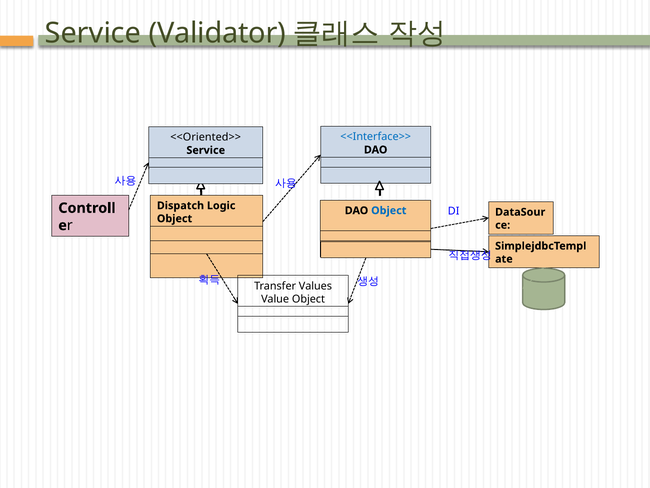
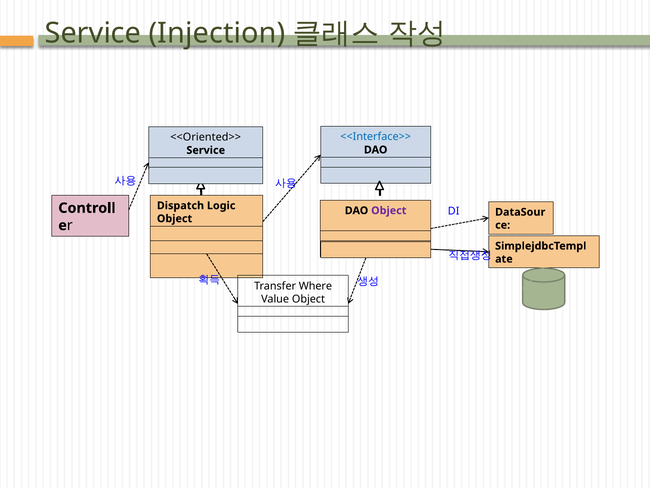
Validator: Validator -> Injection
Object at (389, 210) colour: blue -> purple
Values: Values -> Where
